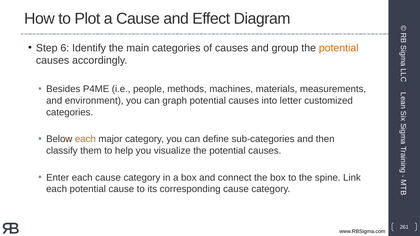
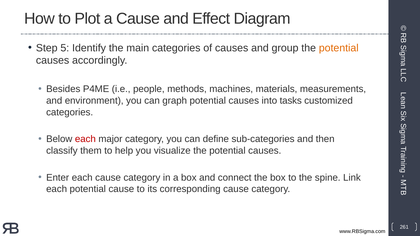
6: 6 -> 5
letter: letter -> tasks
each at (85, 139) colour: orange -> red
